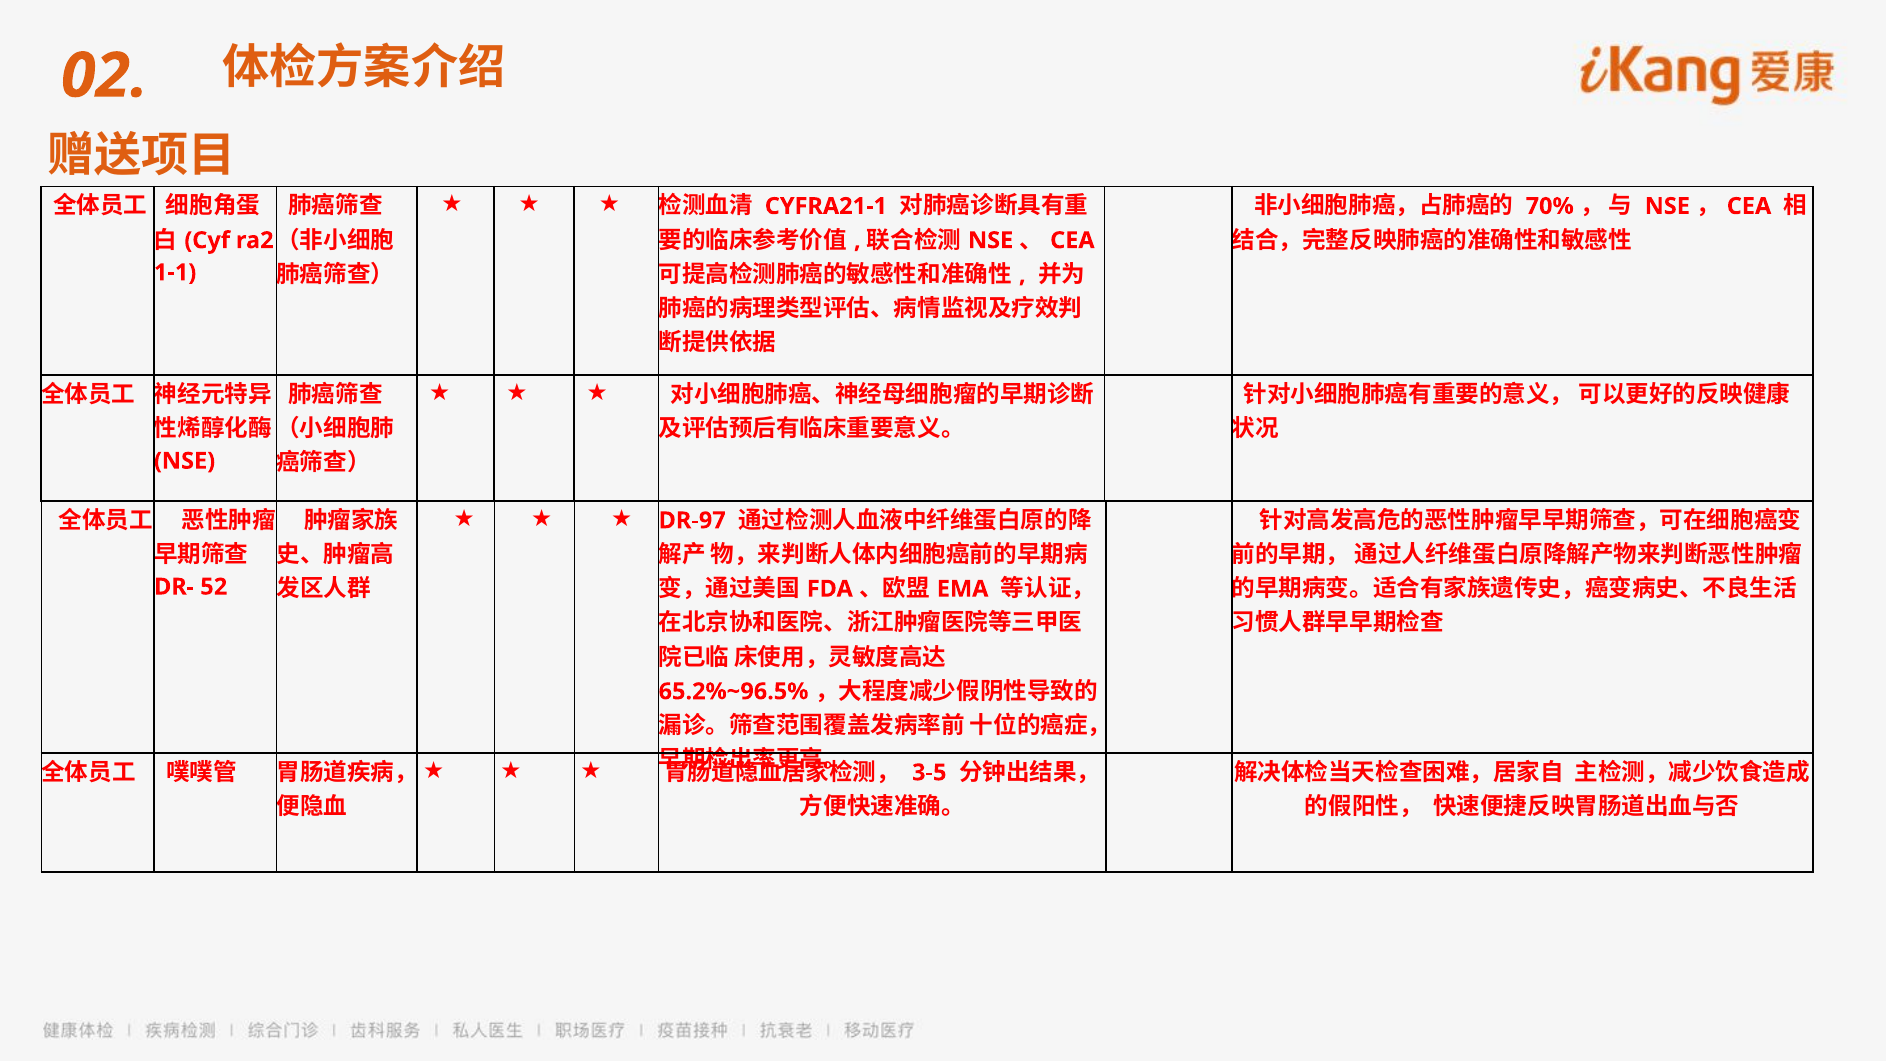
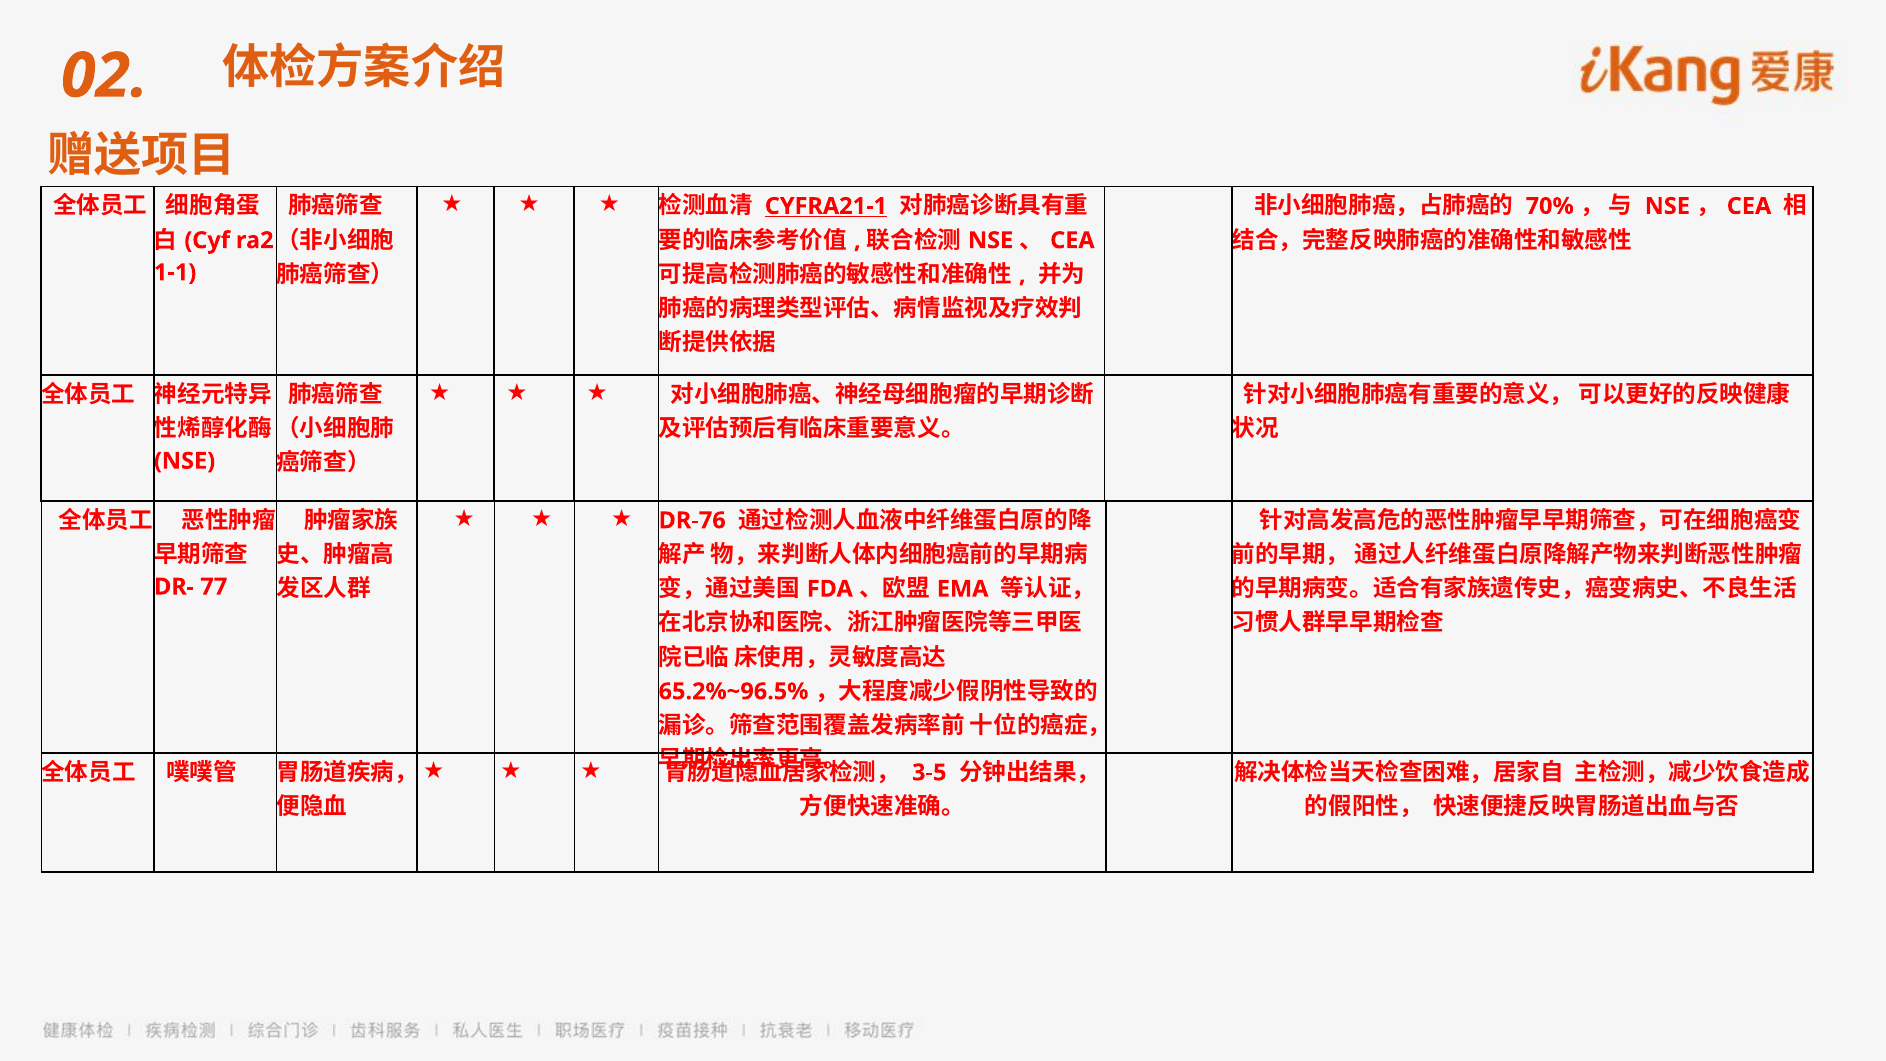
CYFRA21-1 underline: none -> present
DR-97: DR-97 -> DR-76
52: 52 -> 77
